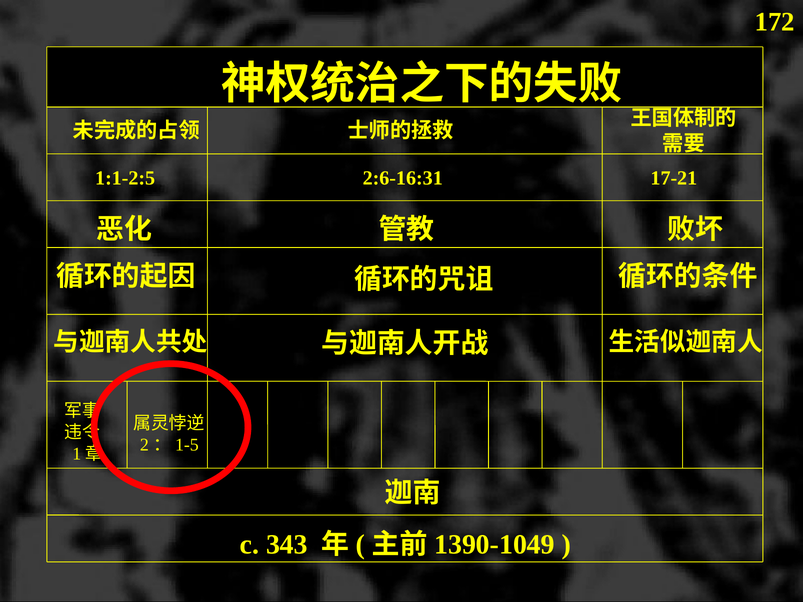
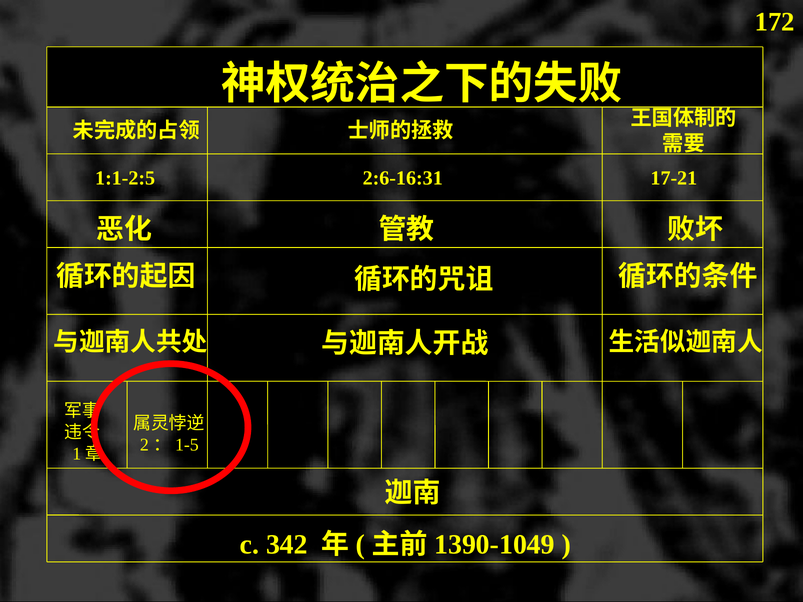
343: 343 -> 342
